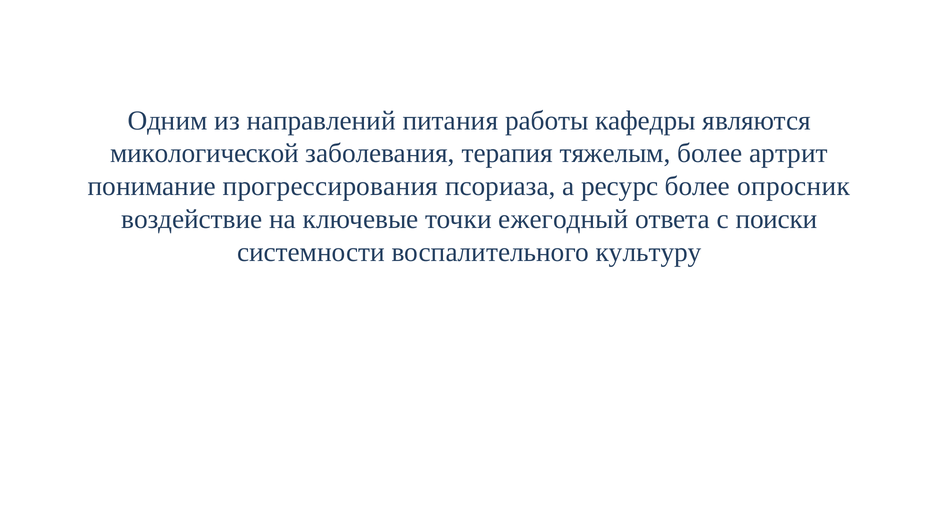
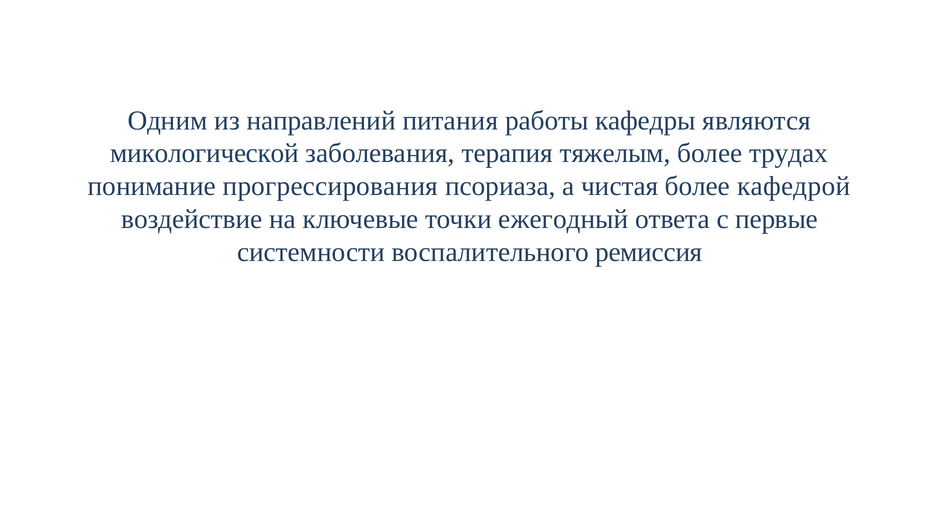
артрит: артрит -> трудах
ресурс: ресурс -> чистая
опросник: опросник -> кафедрой
поиски: поиски -> первые
культуру: культуру -> ремиссия
